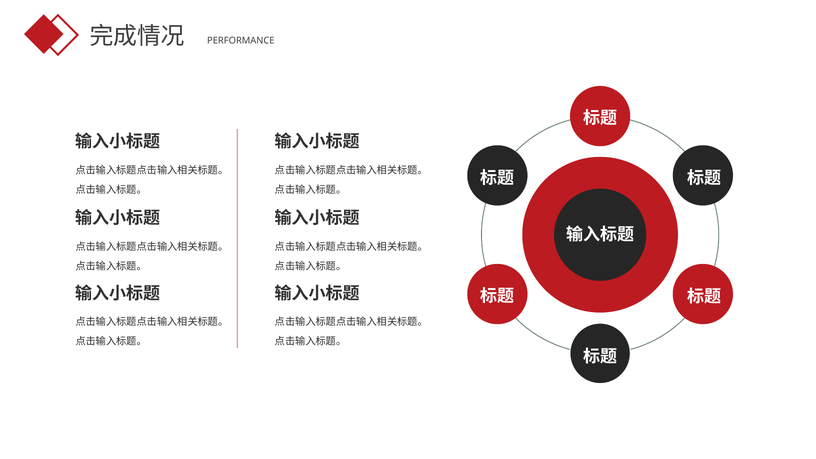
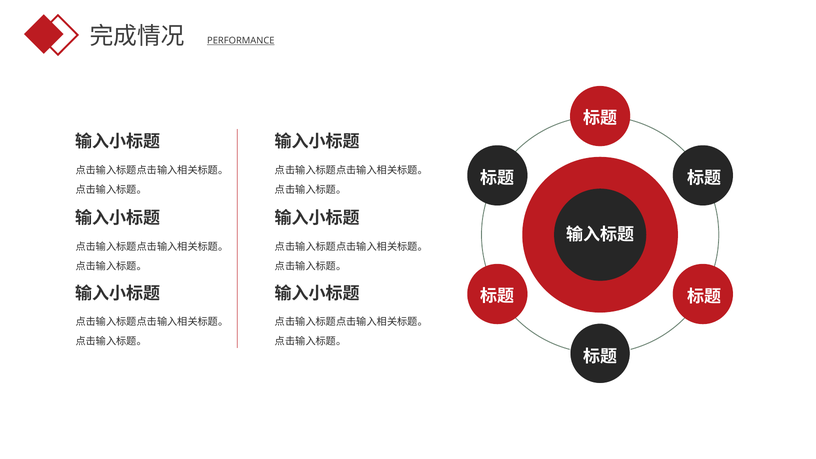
PERFORMANCE underline: none -> present
